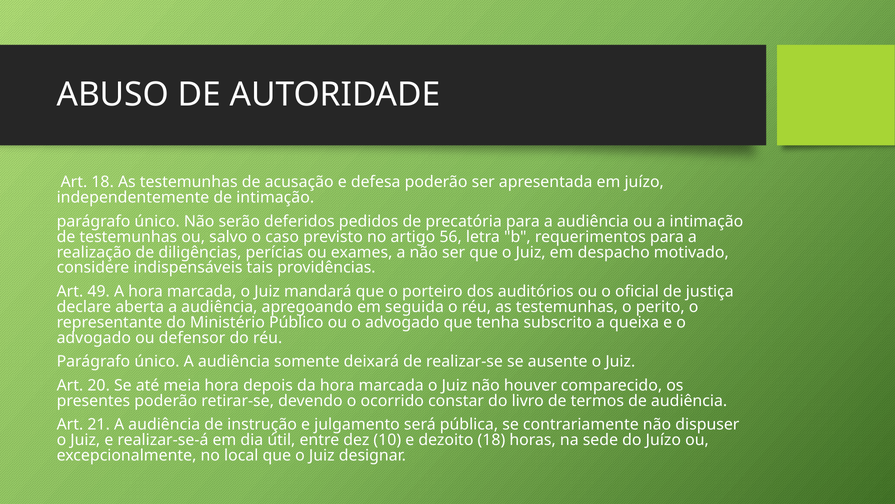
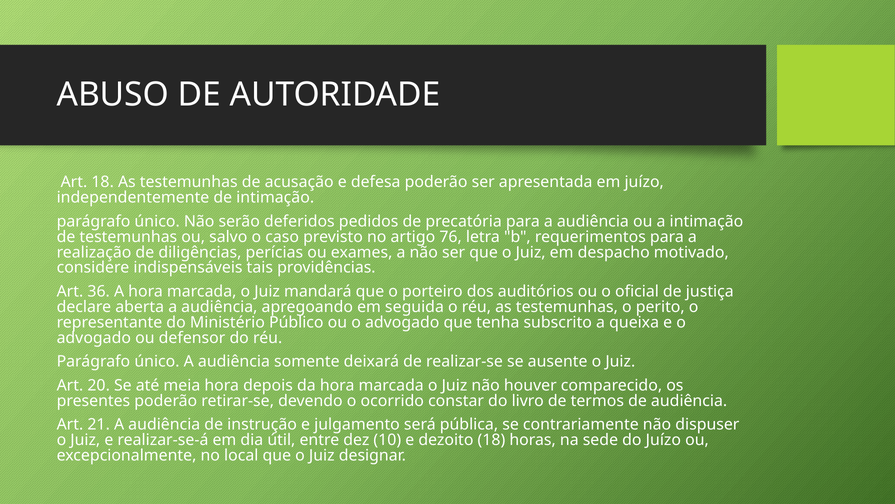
56: 56 -> 76
49: 49 -> 36
